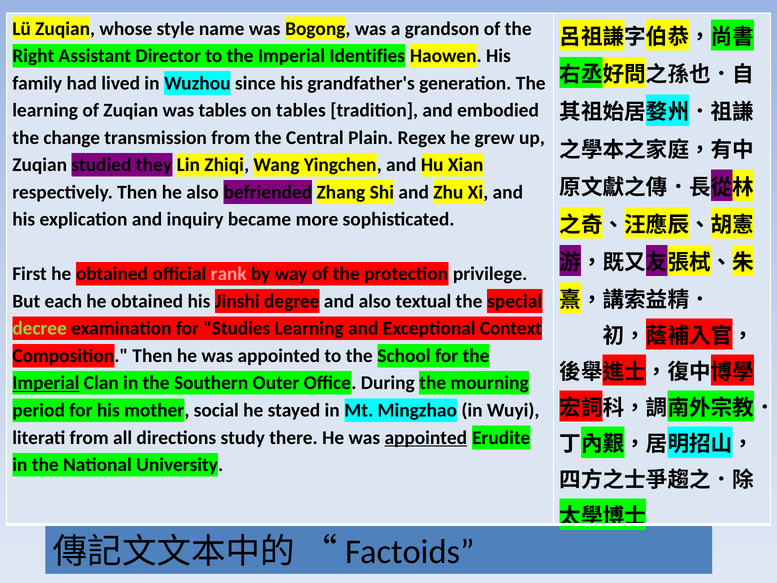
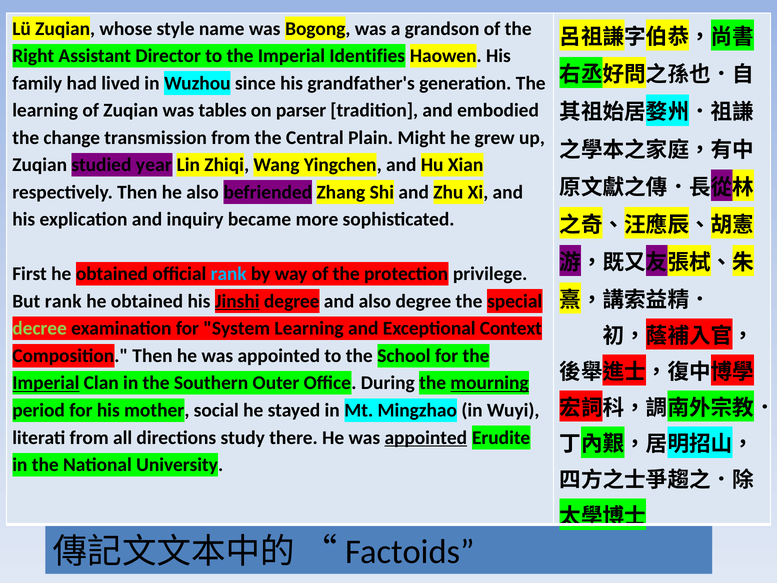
on tables: tables -> parser
Regex: Regex -> Might
they: they -> year
rank at (229, 274) colour: pink -> light blue
But each: each -> rank
Jinshi underline: none -> present
also textual: textual -> degree
Studies: Studies -> System
mourning underline: none -> present
